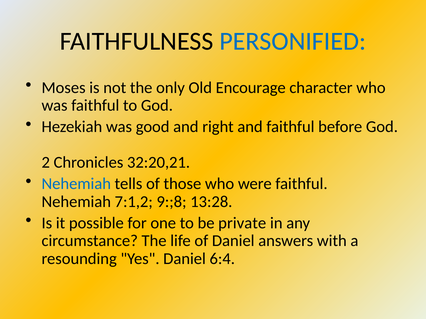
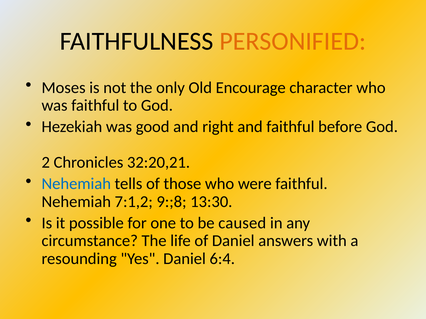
PERSONIFIED colour: blue -> orange
13:28: 13:28 -> 13:30
private: private -> caused
